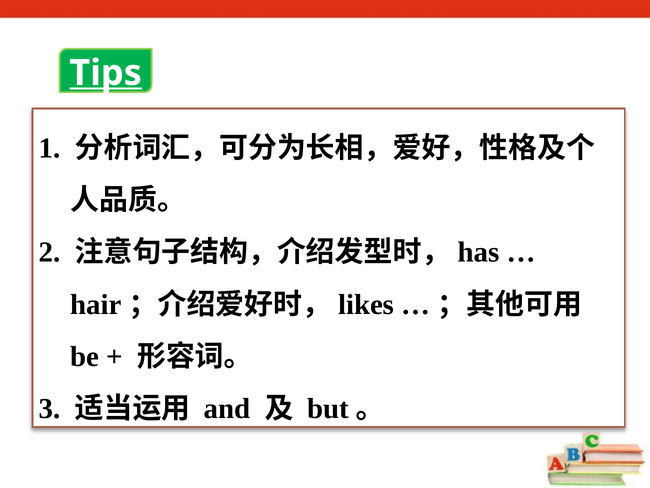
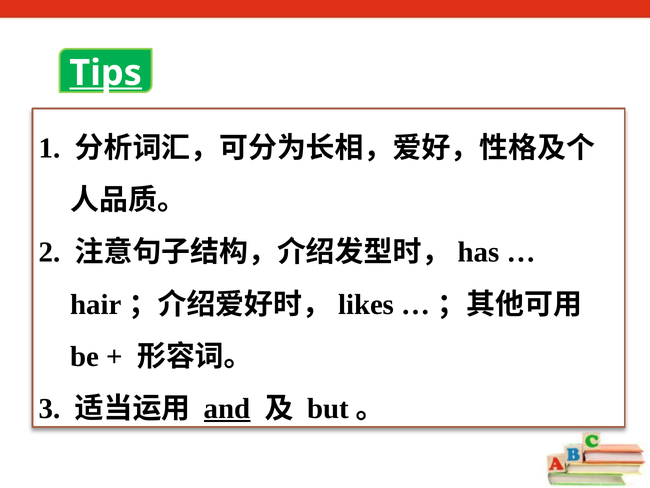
and underline: none -> present
